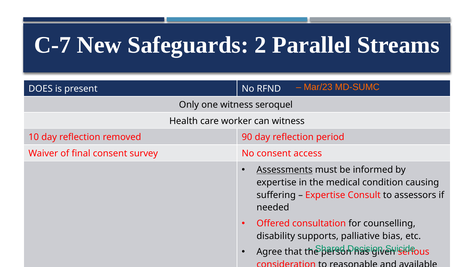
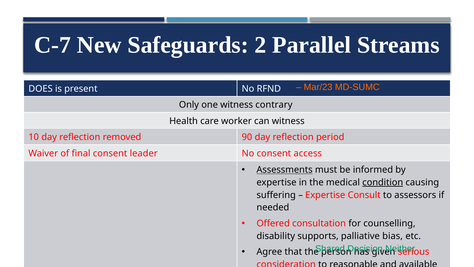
seroquel: seroquel -> contrary
survey: survey -> leader
condition underline: none -> present
Suicide: Suicide -> Neither
